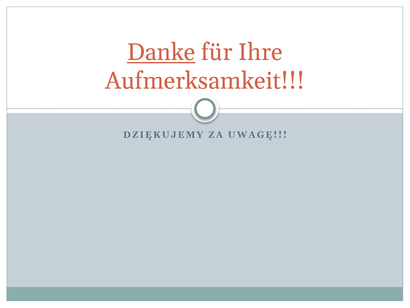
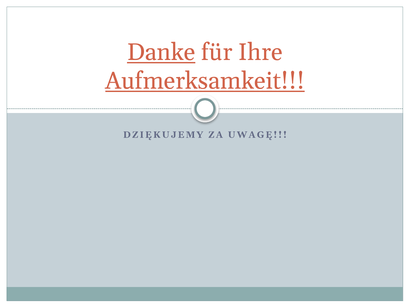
Aufmerksamkeit underline: none -> present
